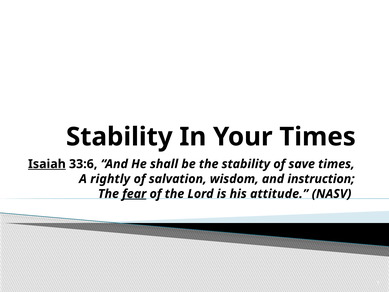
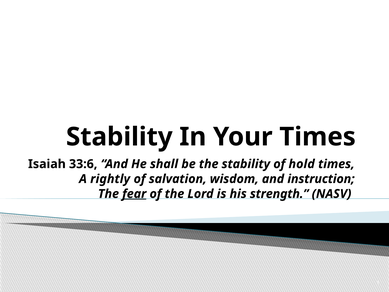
Isaiah underline: present -> none
save: save -> hold
attitude: attitude -> strength
